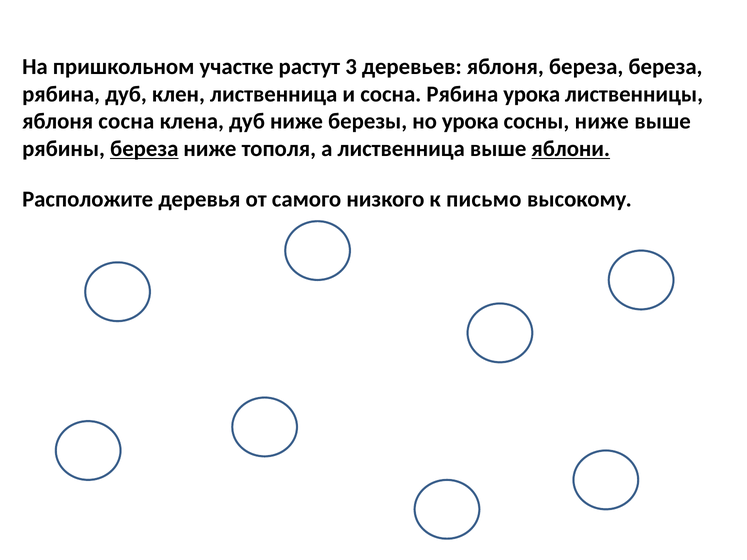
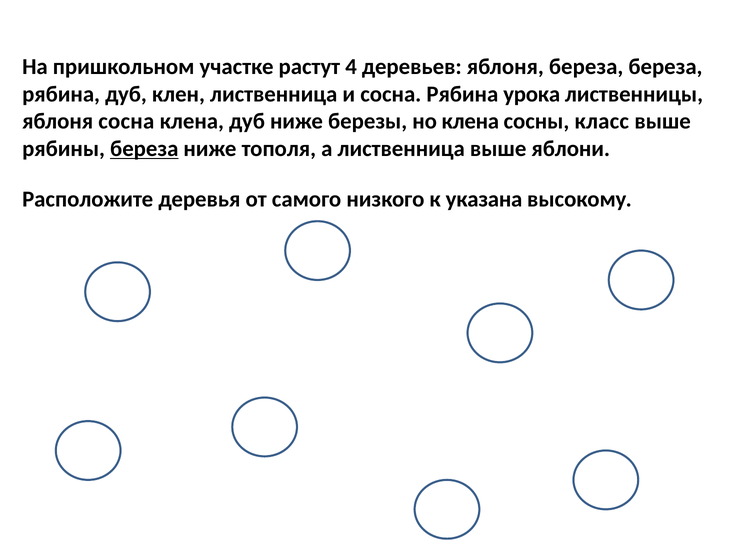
3: 3 -> 4
но урока: урока -> клена
сосны ниже: ниже -> класс
яблони underline: present -> none
письмо: письмо -> указана
